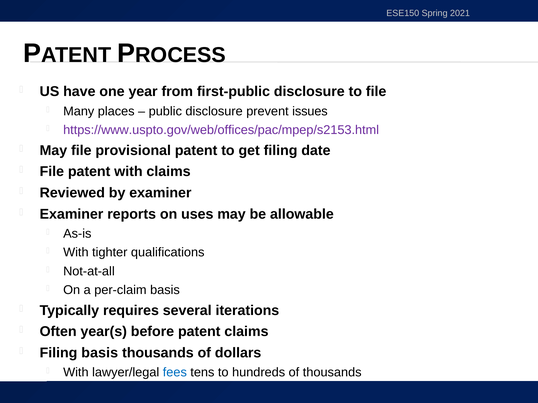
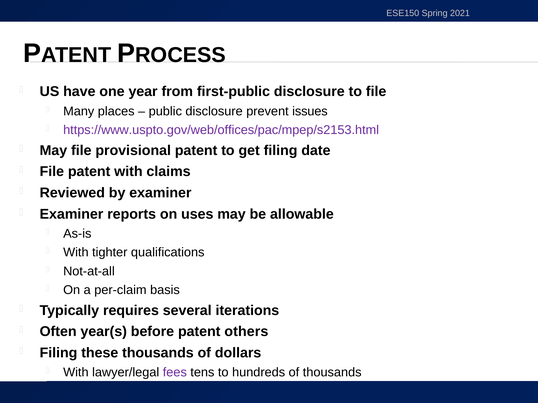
patent claims: claims -> others
Filing basis: basis -> these
fees colour: blue -> purple
